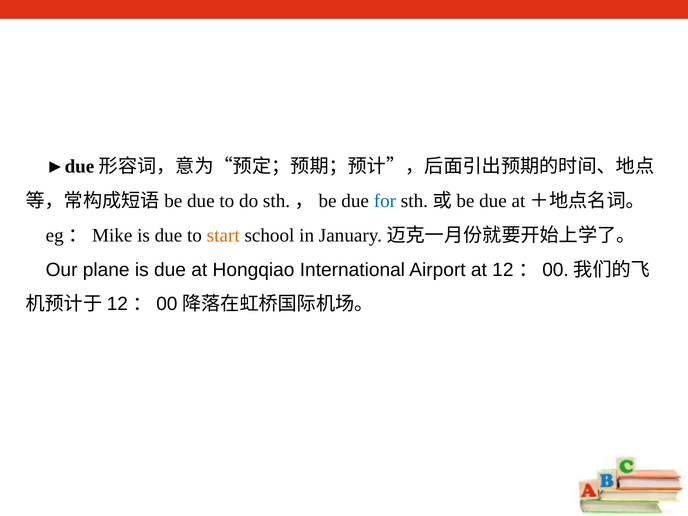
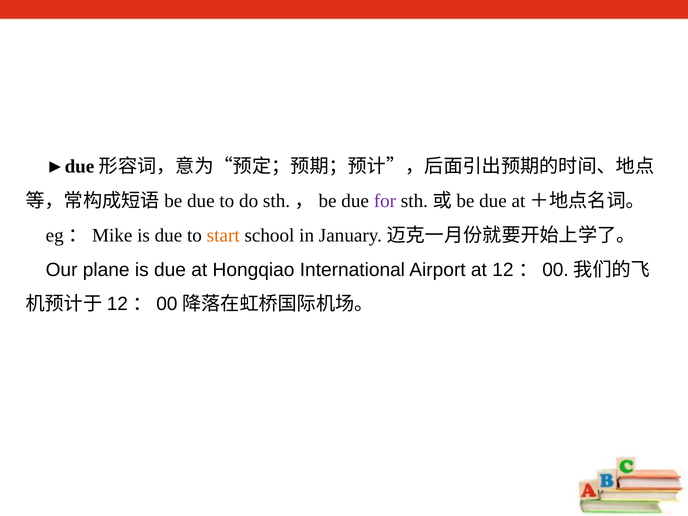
for colour: blue -> purple
